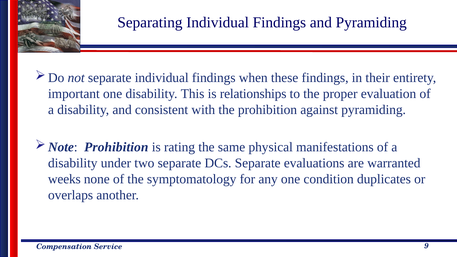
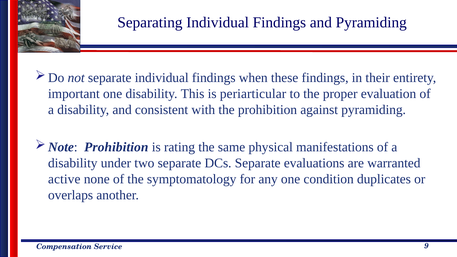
relationships: relationships -> periarticular
weeks: weeks -> active
